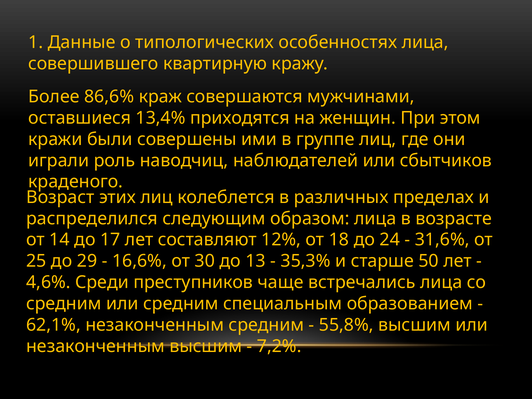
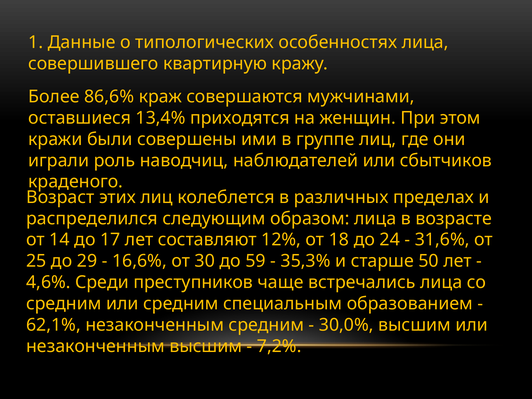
13: 13 -> 59
55,8%: 55,8% -> 30,0%
